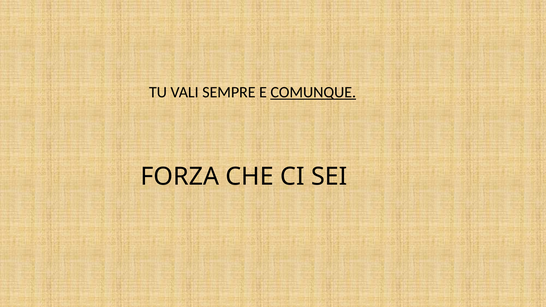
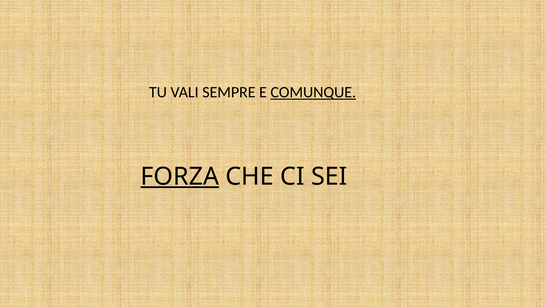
FORZA underline: none -> present
